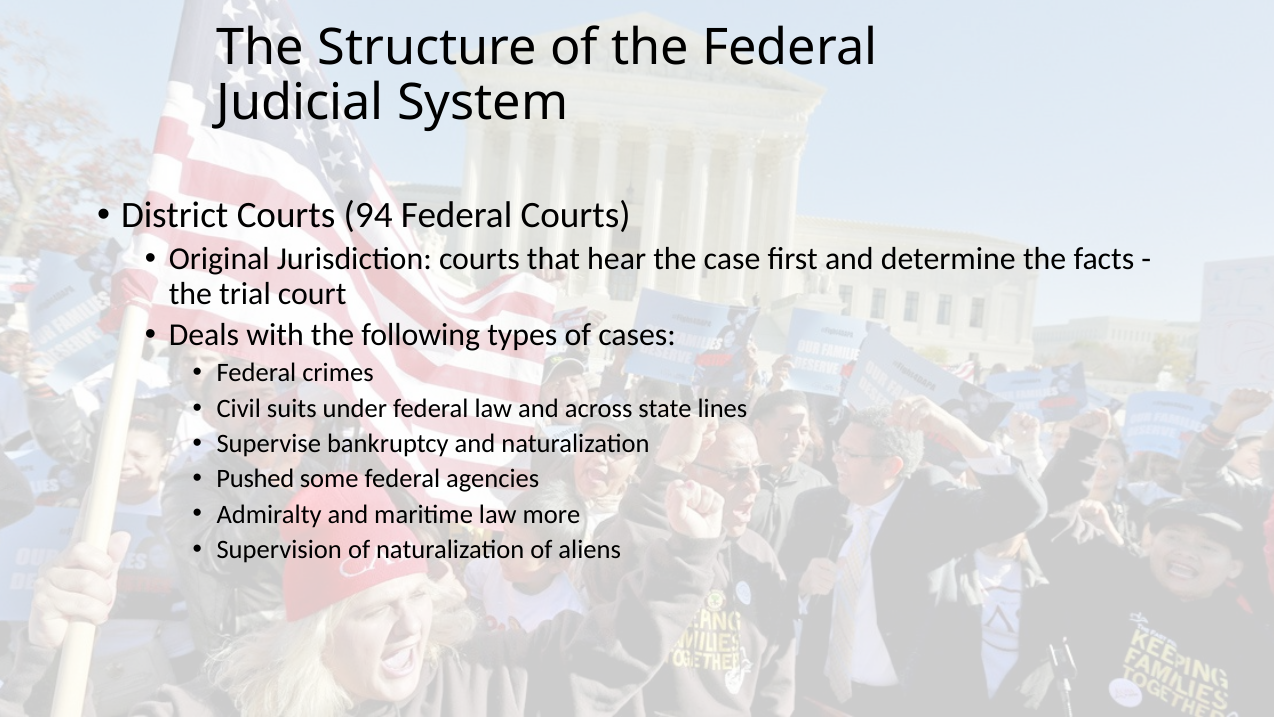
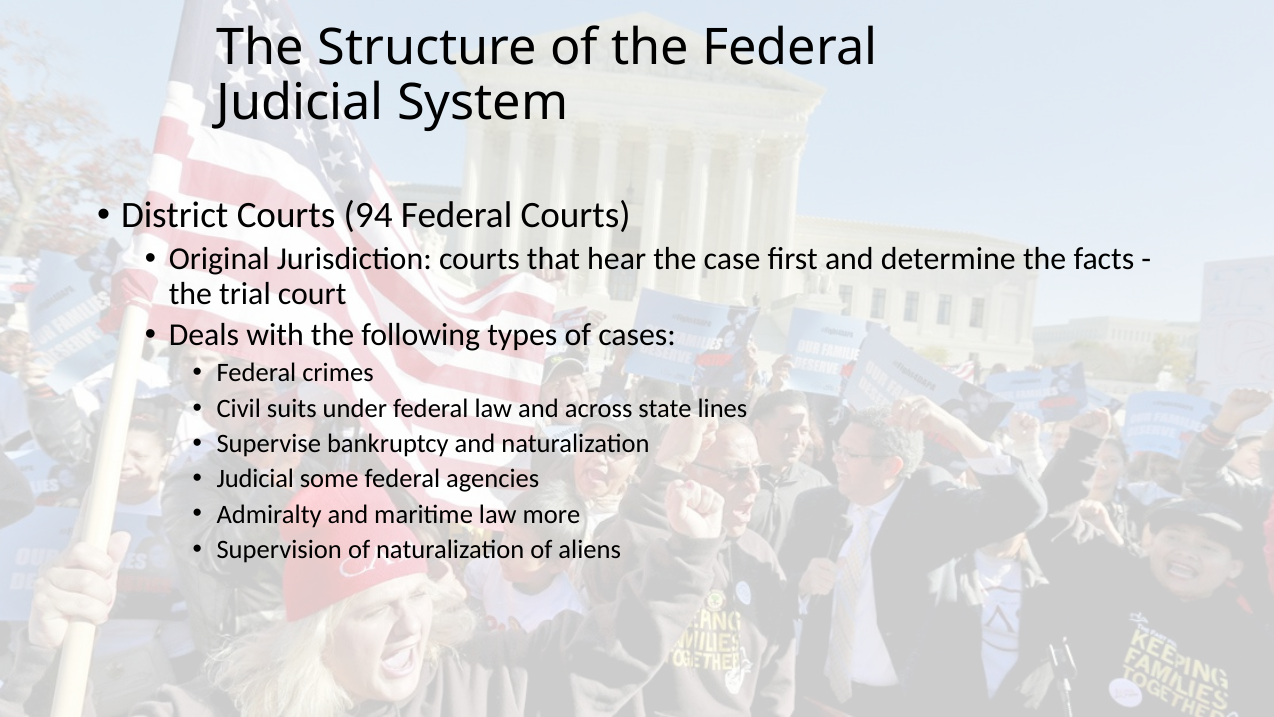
Pushed at (255, 479): Pushed -> Judicial
